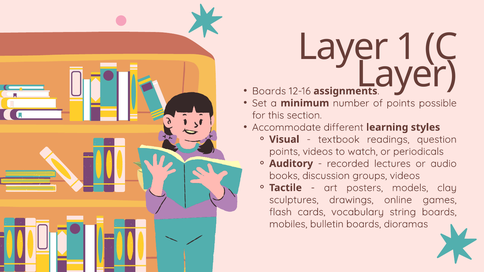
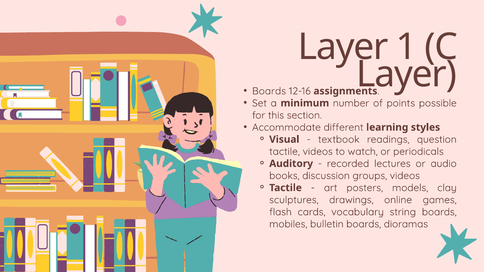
points at (285, 152): points -> tactile
